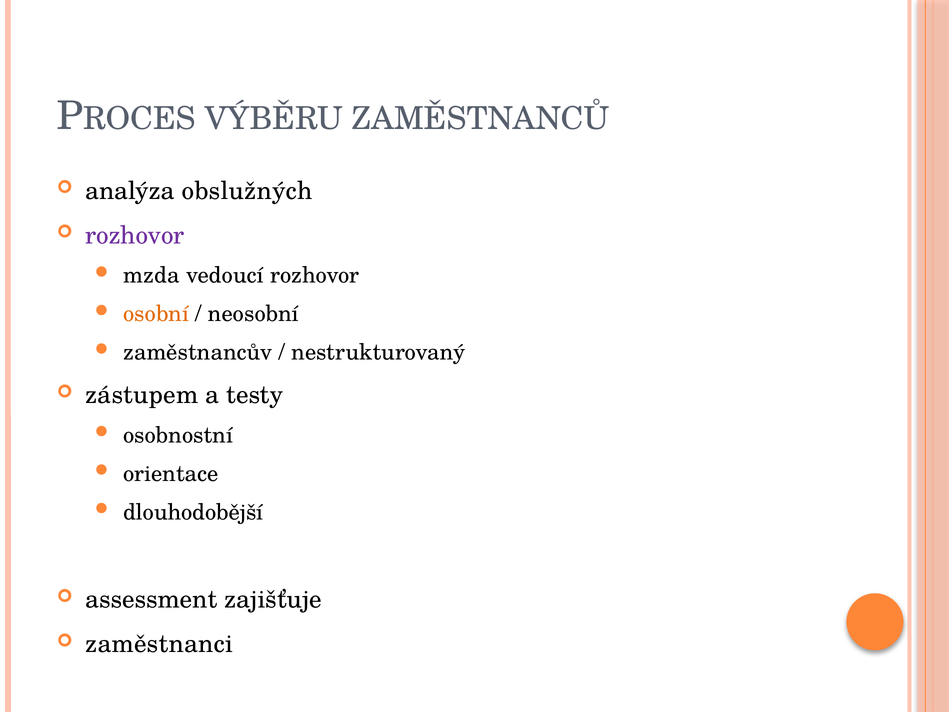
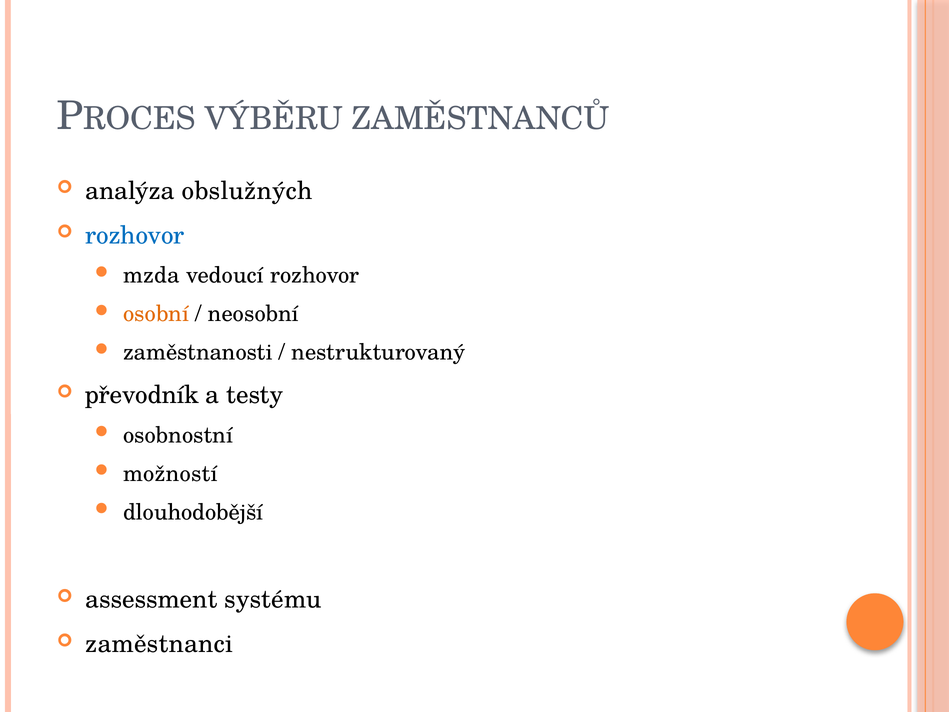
rozhovor at (135, 235) colour: purple -> blue
zaměstnancův: zaměstnancův -> zaměstnanosti
zástupem: zástupem -> převodník
orientace: orientace -> možností
zajišťuje: zajišťuje -> systému
